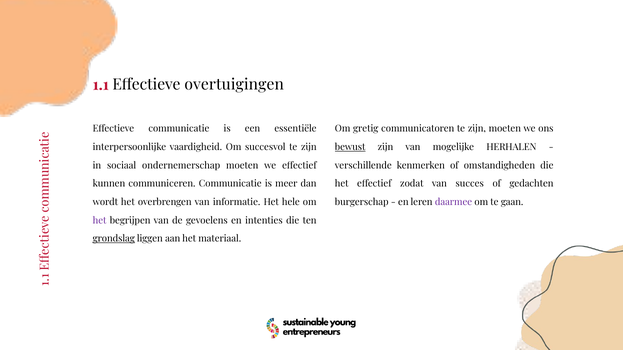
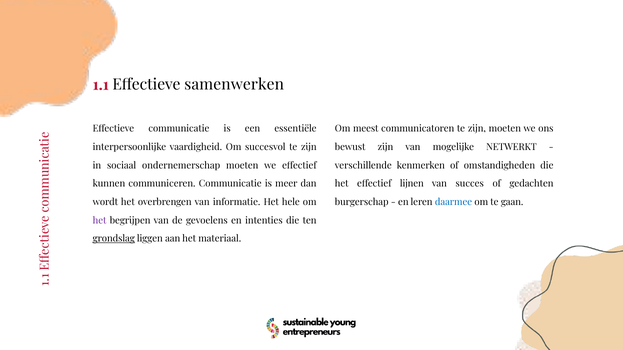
overtuigingen: overtuigingen -> samenwerken
gretig: gretig -> meest
bewust underline: present -> none
HERHALEN: HERHALEN -> NETWERKT
zodat: zodat -> lijnen
daarmee colour: purple -> blue
